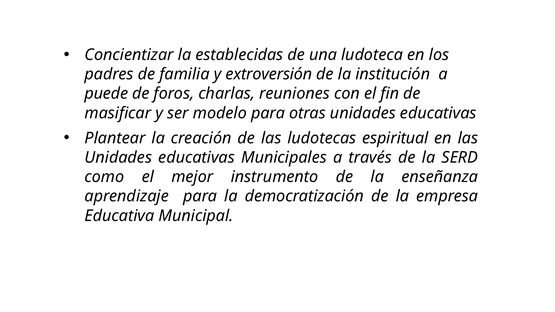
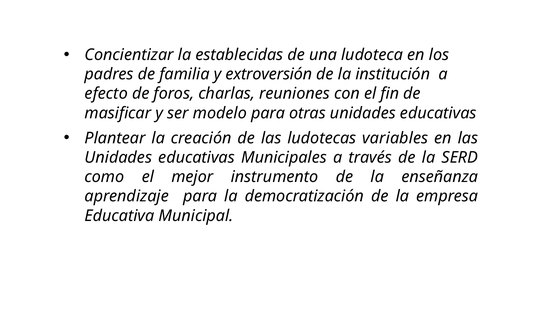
puede: puede -> efecto
espiritual: espiritual -> variables
